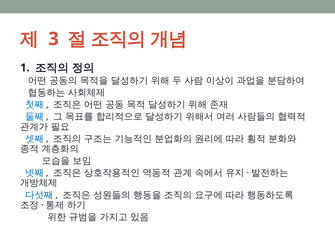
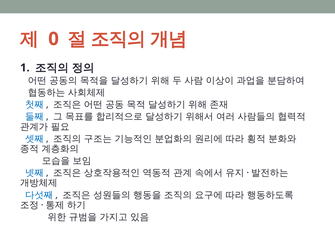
3: 3 -> 0
